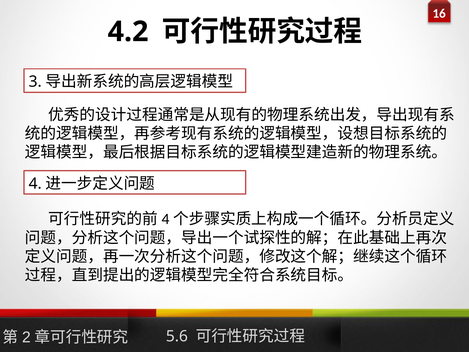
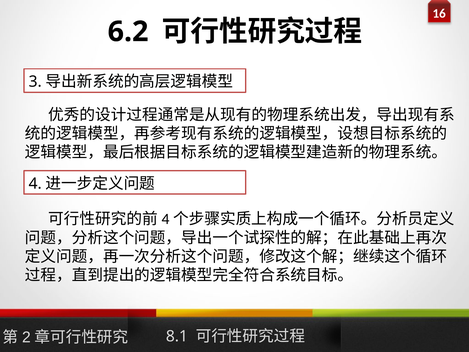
4.2: 4.2 -> 6.2
5.6: 5.6 -> 8.1
